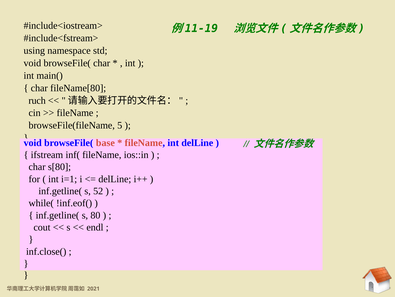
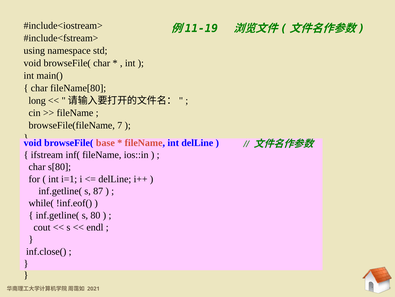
ruch: ruch -> long
5: 5 -> 7
52: 52 -> 87
